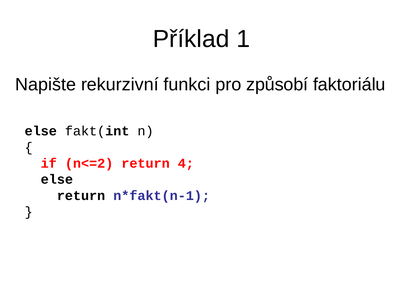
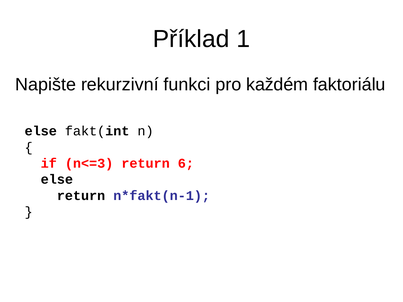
způsobí: způsobí -> každém
n<=2: n<=2 -> n<=3
4: 4 -> 6
